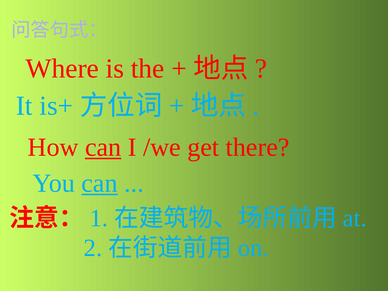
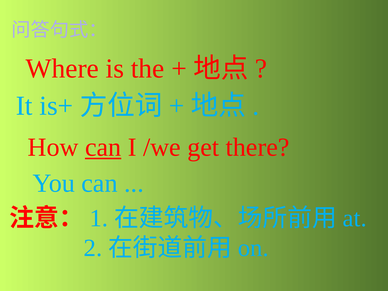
can at (100, 183) underline: present -> none
